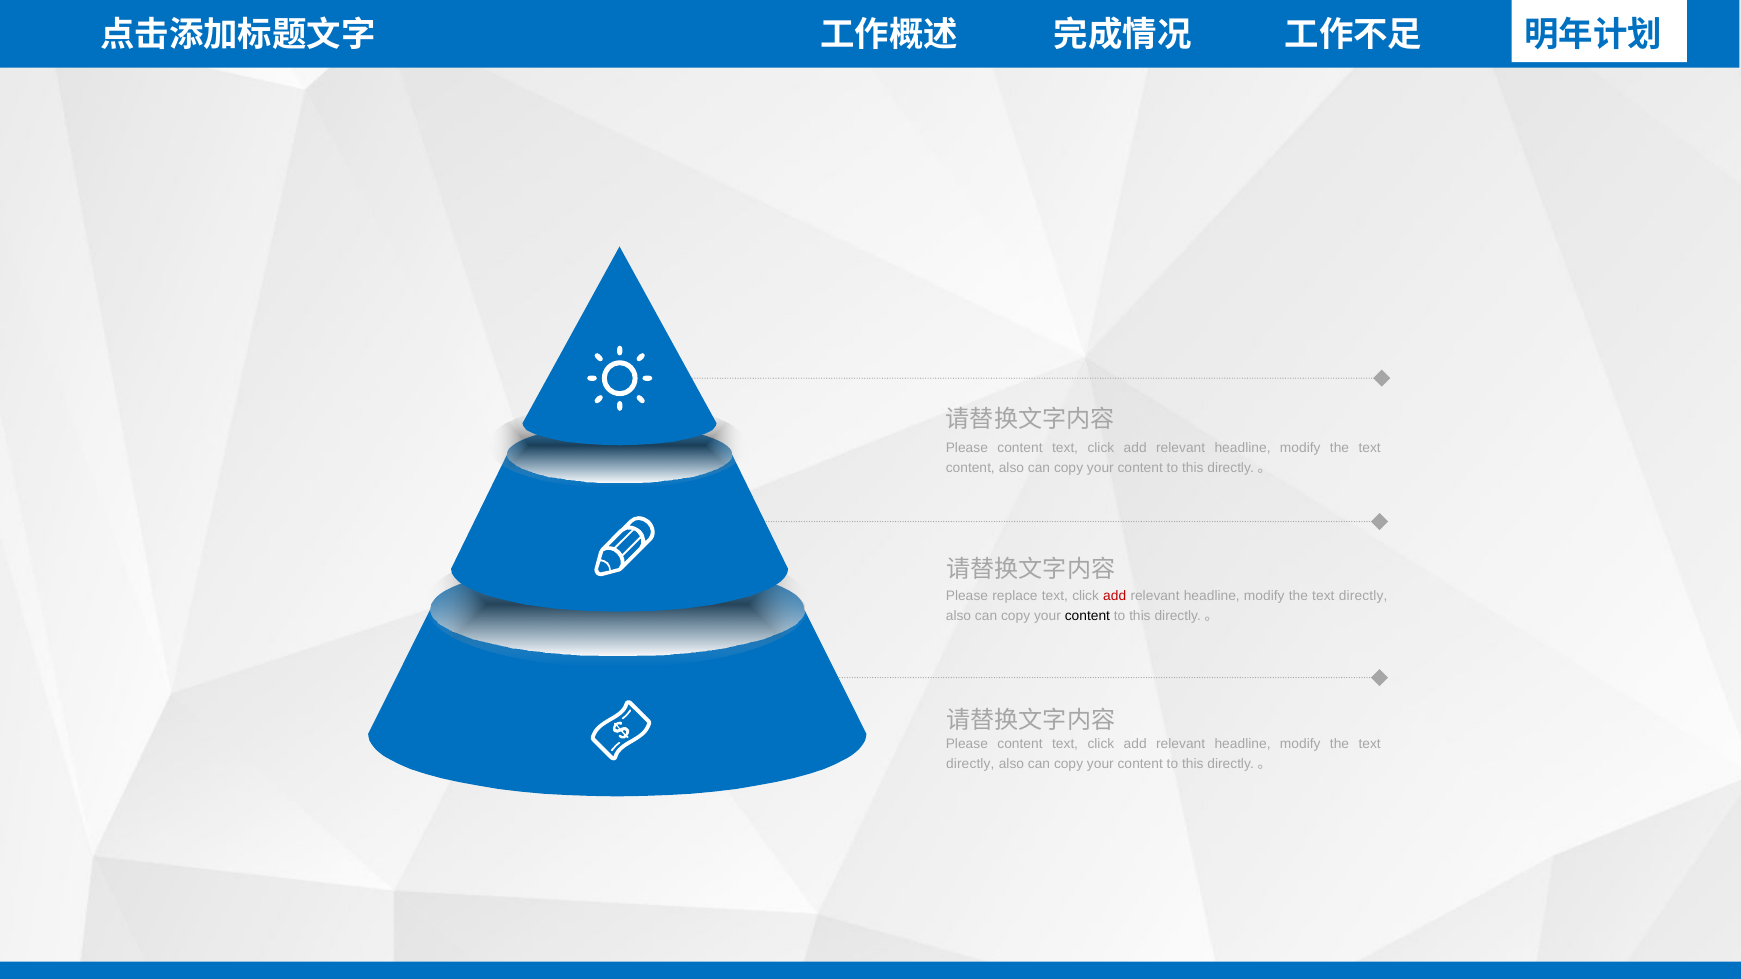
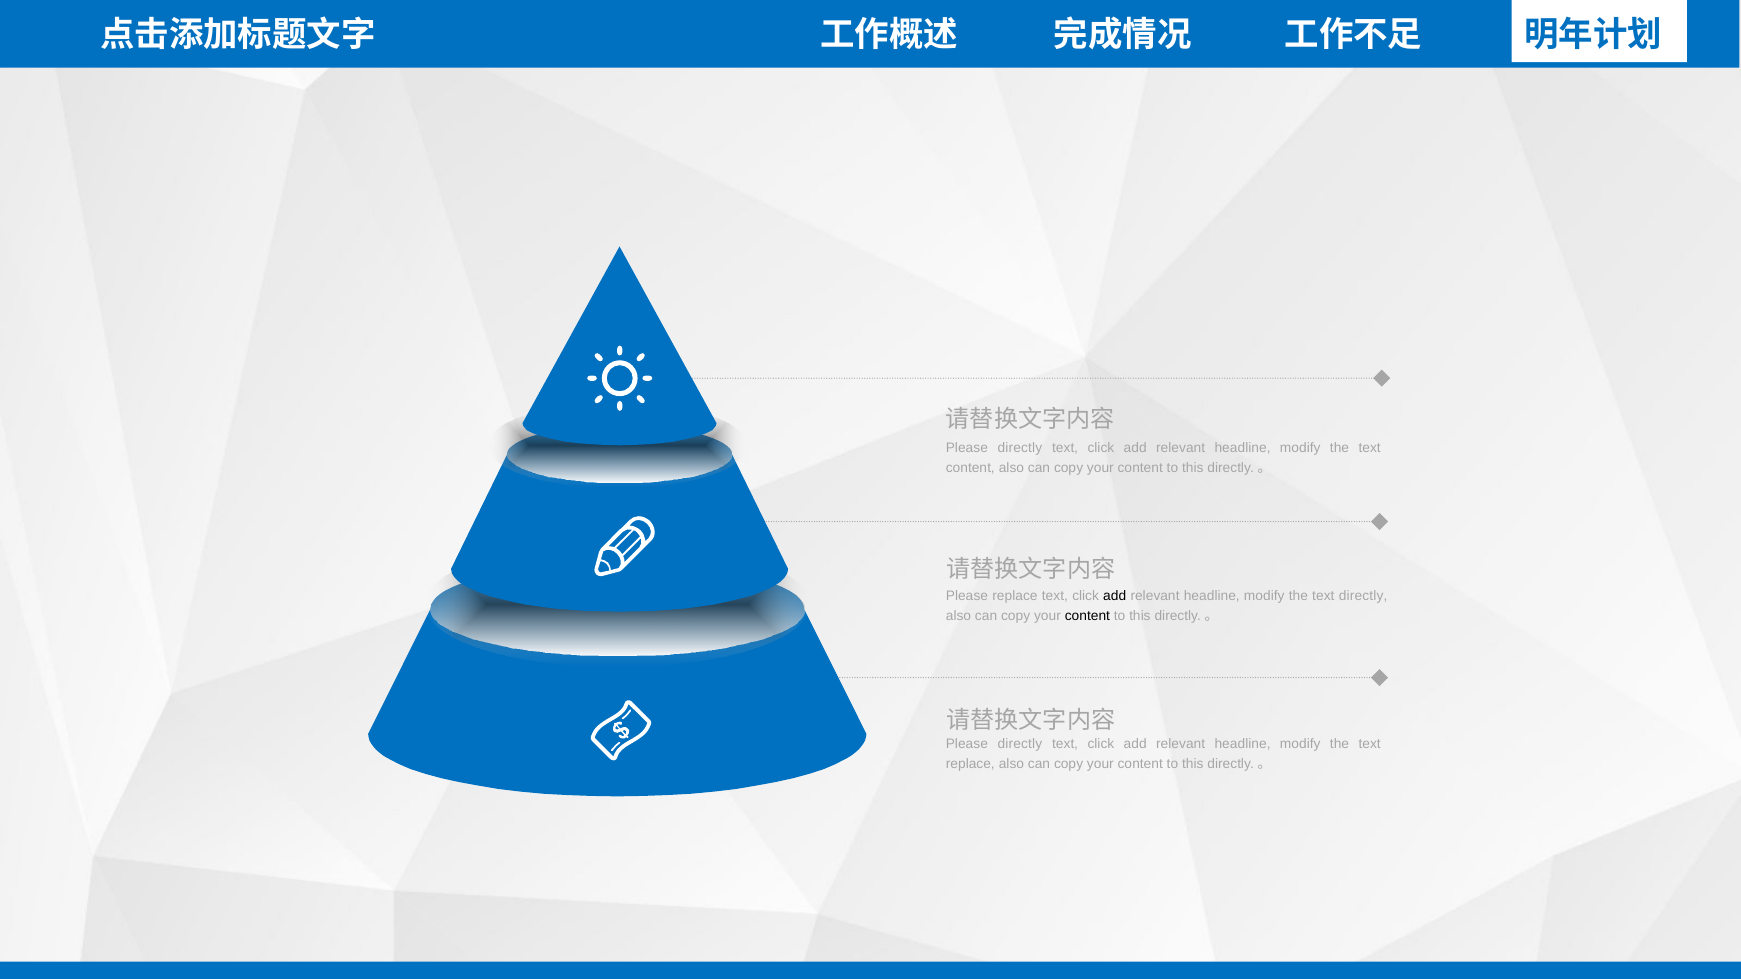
content at (1020, 448): content -> directly
add at (1115, 596) colour: red -> black
content at (1020, 744): content -> directly
directly at (970, 764): directly -> replace
